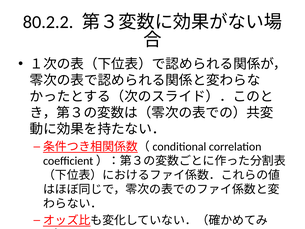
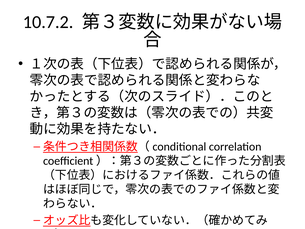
80.2.2: 80.2.2 -> 10.7.2
